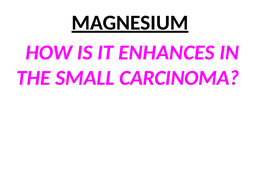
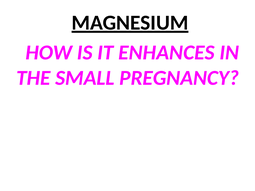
CARCINOMA: CARCINOMA -> PREGNANCY
